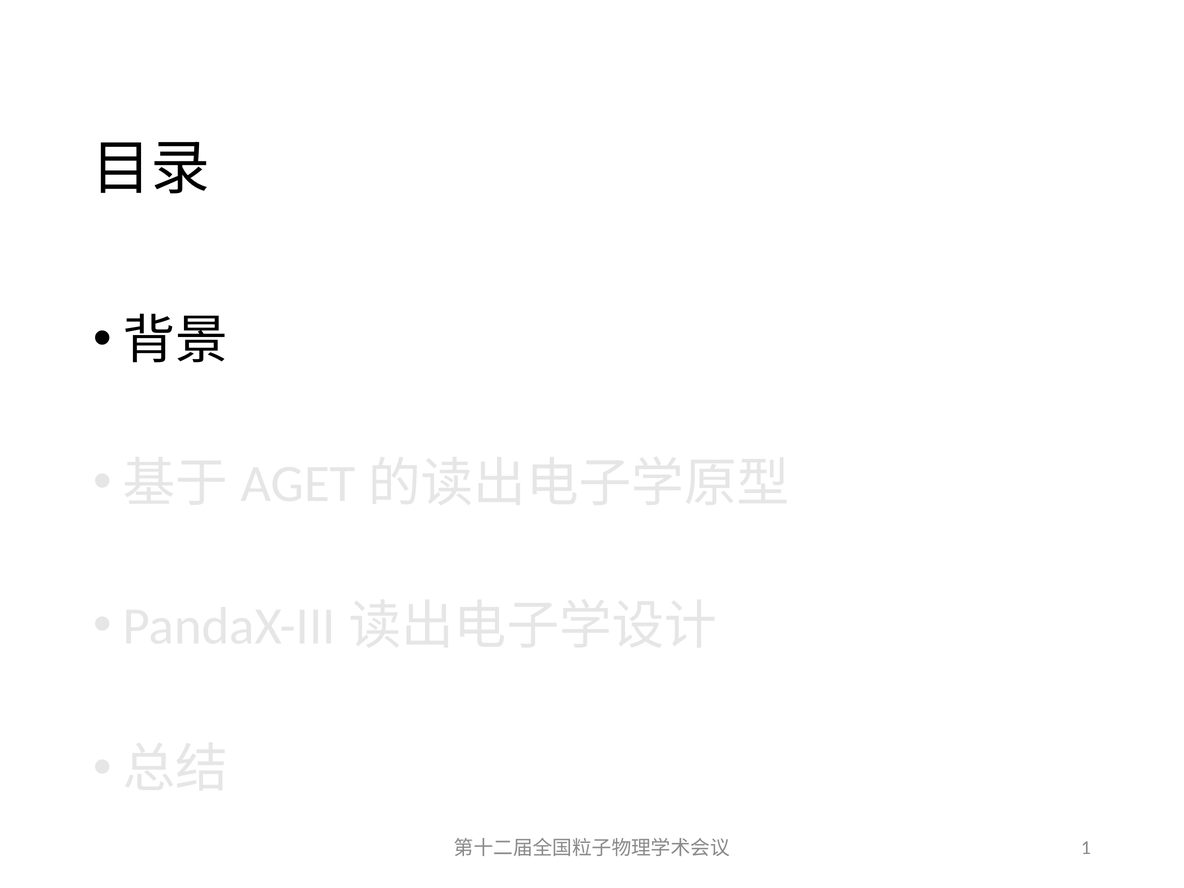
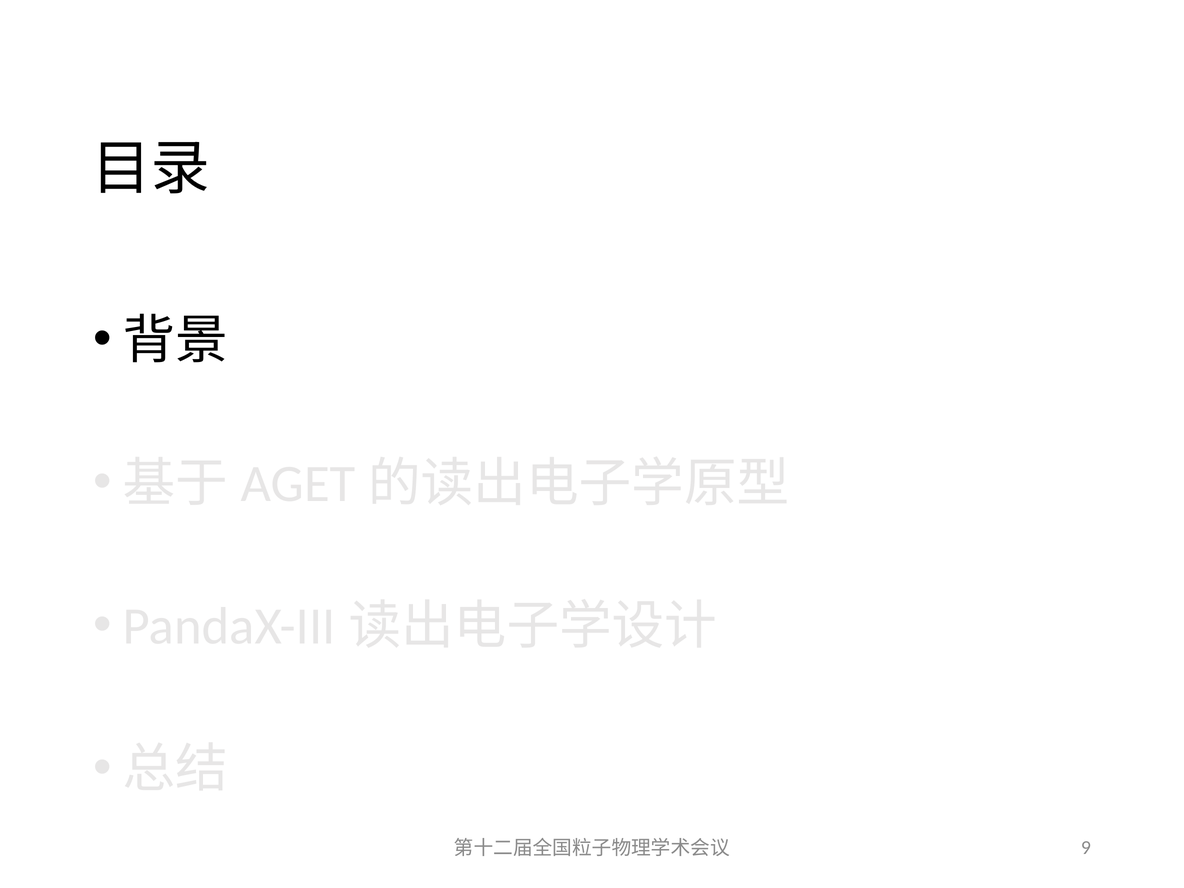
1: 1 -> 9
